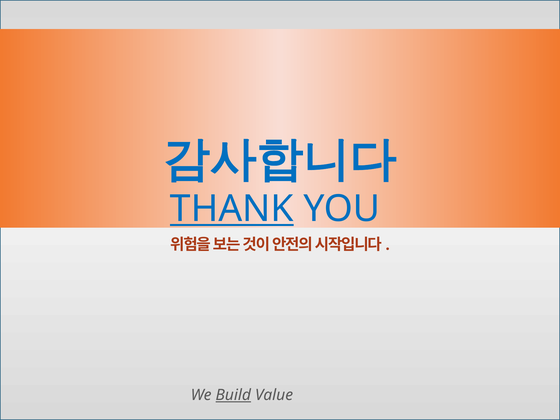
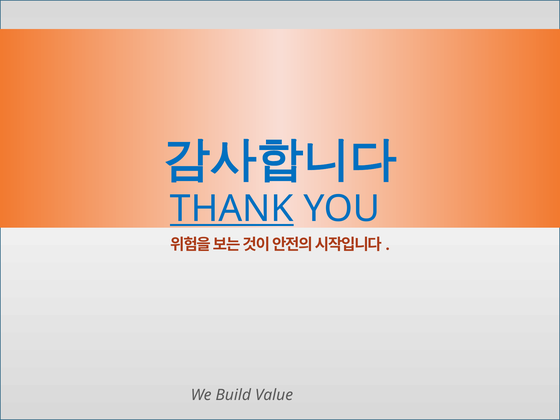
Build underline: present -> none
